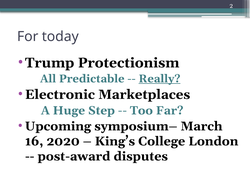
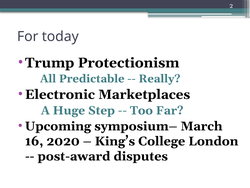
Really underline: present -> none
